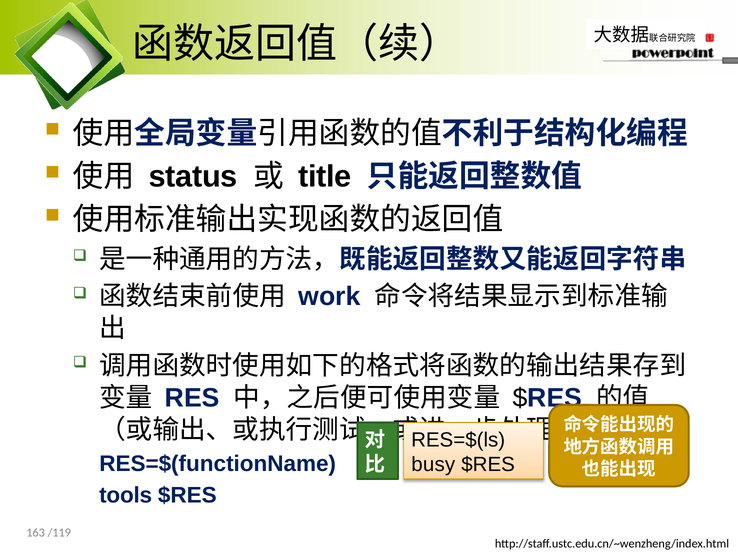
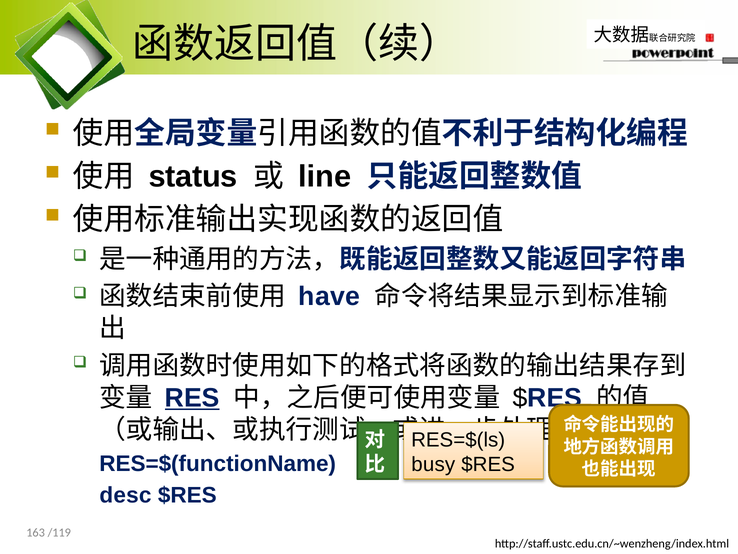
title: title -> line
work: work -> have
RES underline: none -> present
tools: tools -> desc
